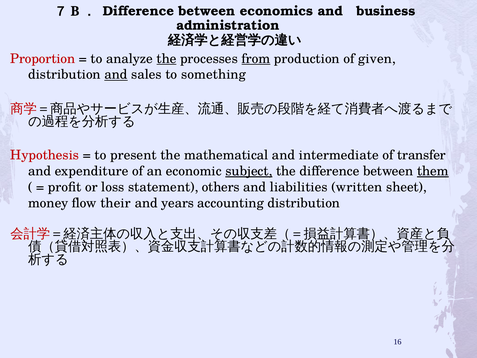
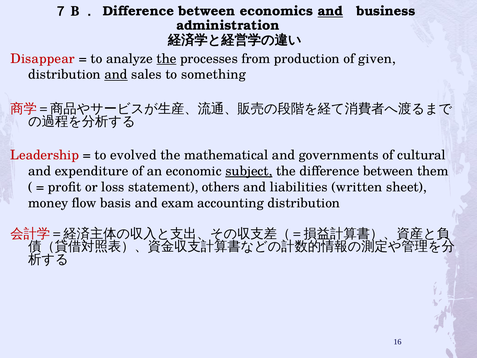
and at (330, 11) underline: none -> present
Proportion: Proportion -> Disappear
from underline: present -> none
Hypothesis: Hypothesis -> Leadership
present: present -> evolved
intermediate: intermediate -> governments
transfer: transfer -> cultural
them underline: present -> none
their: their -> basis
years: years -> exam
